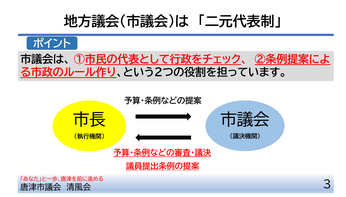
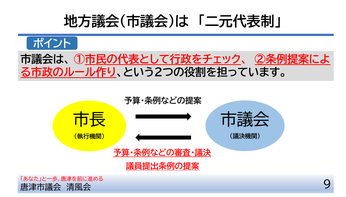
3: 3 -> 9
